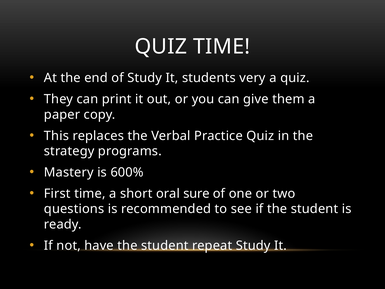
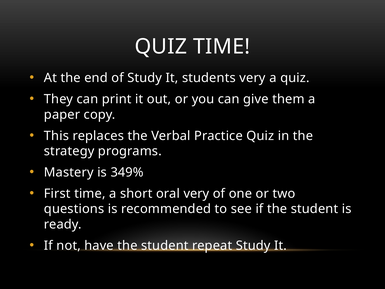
600%: 600% -> 349%
oral sure: sure -> very
